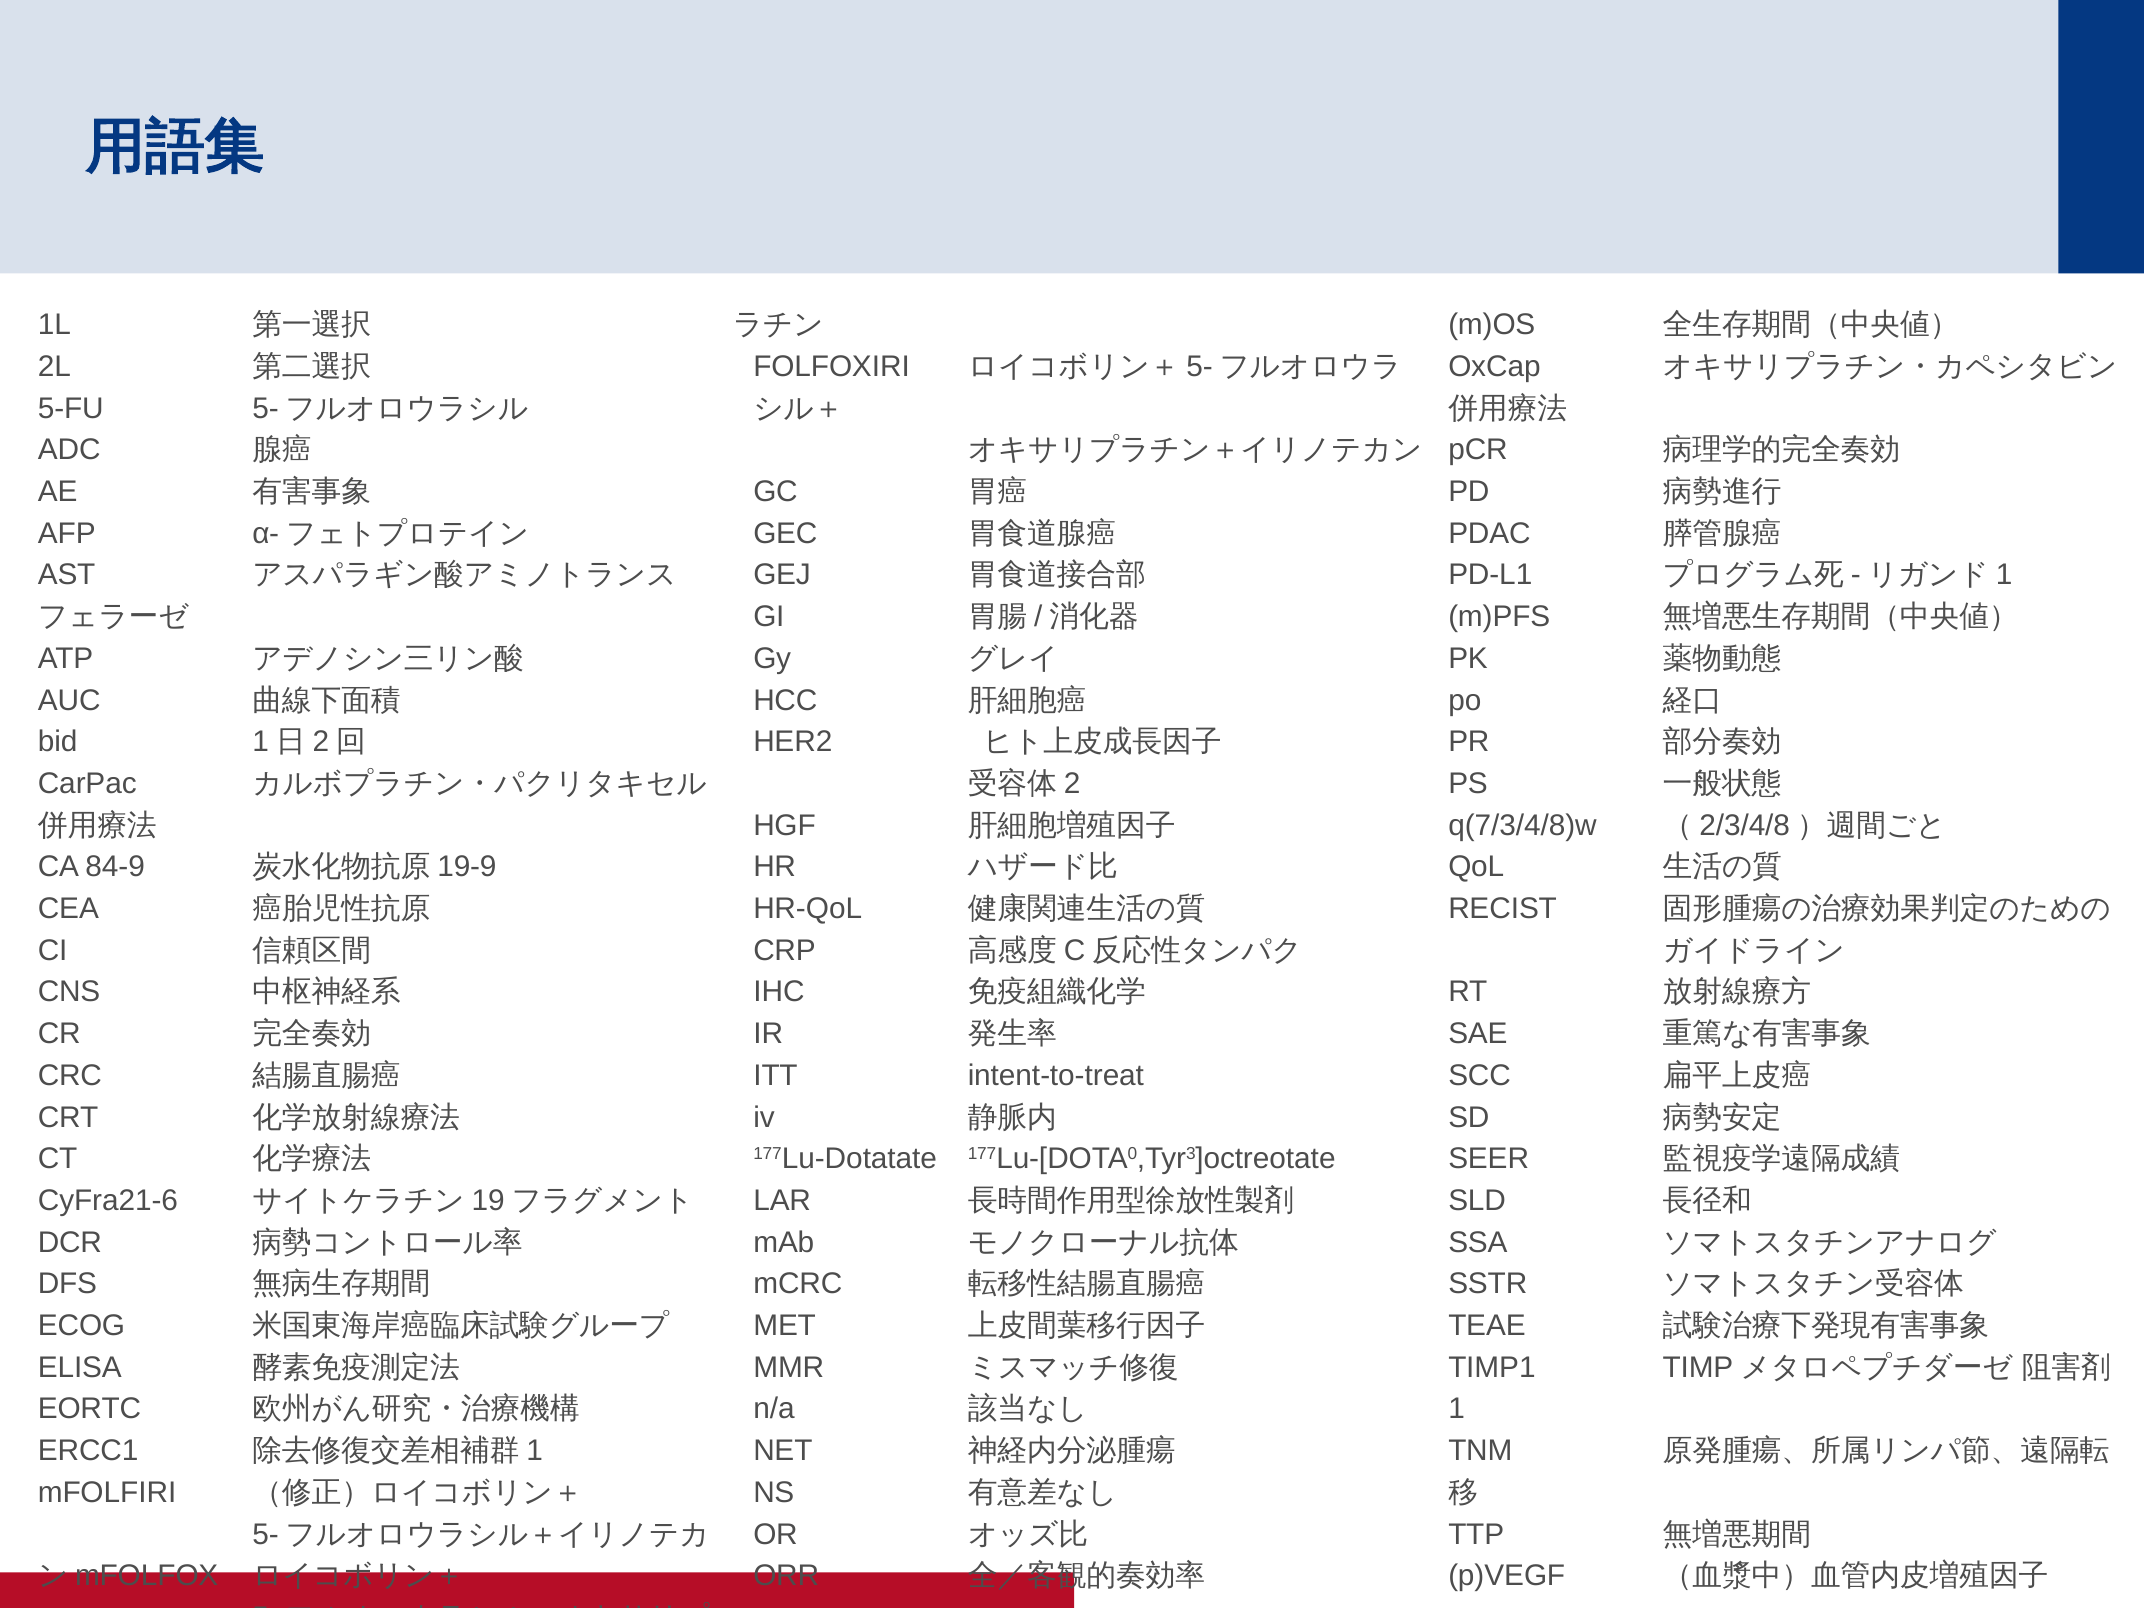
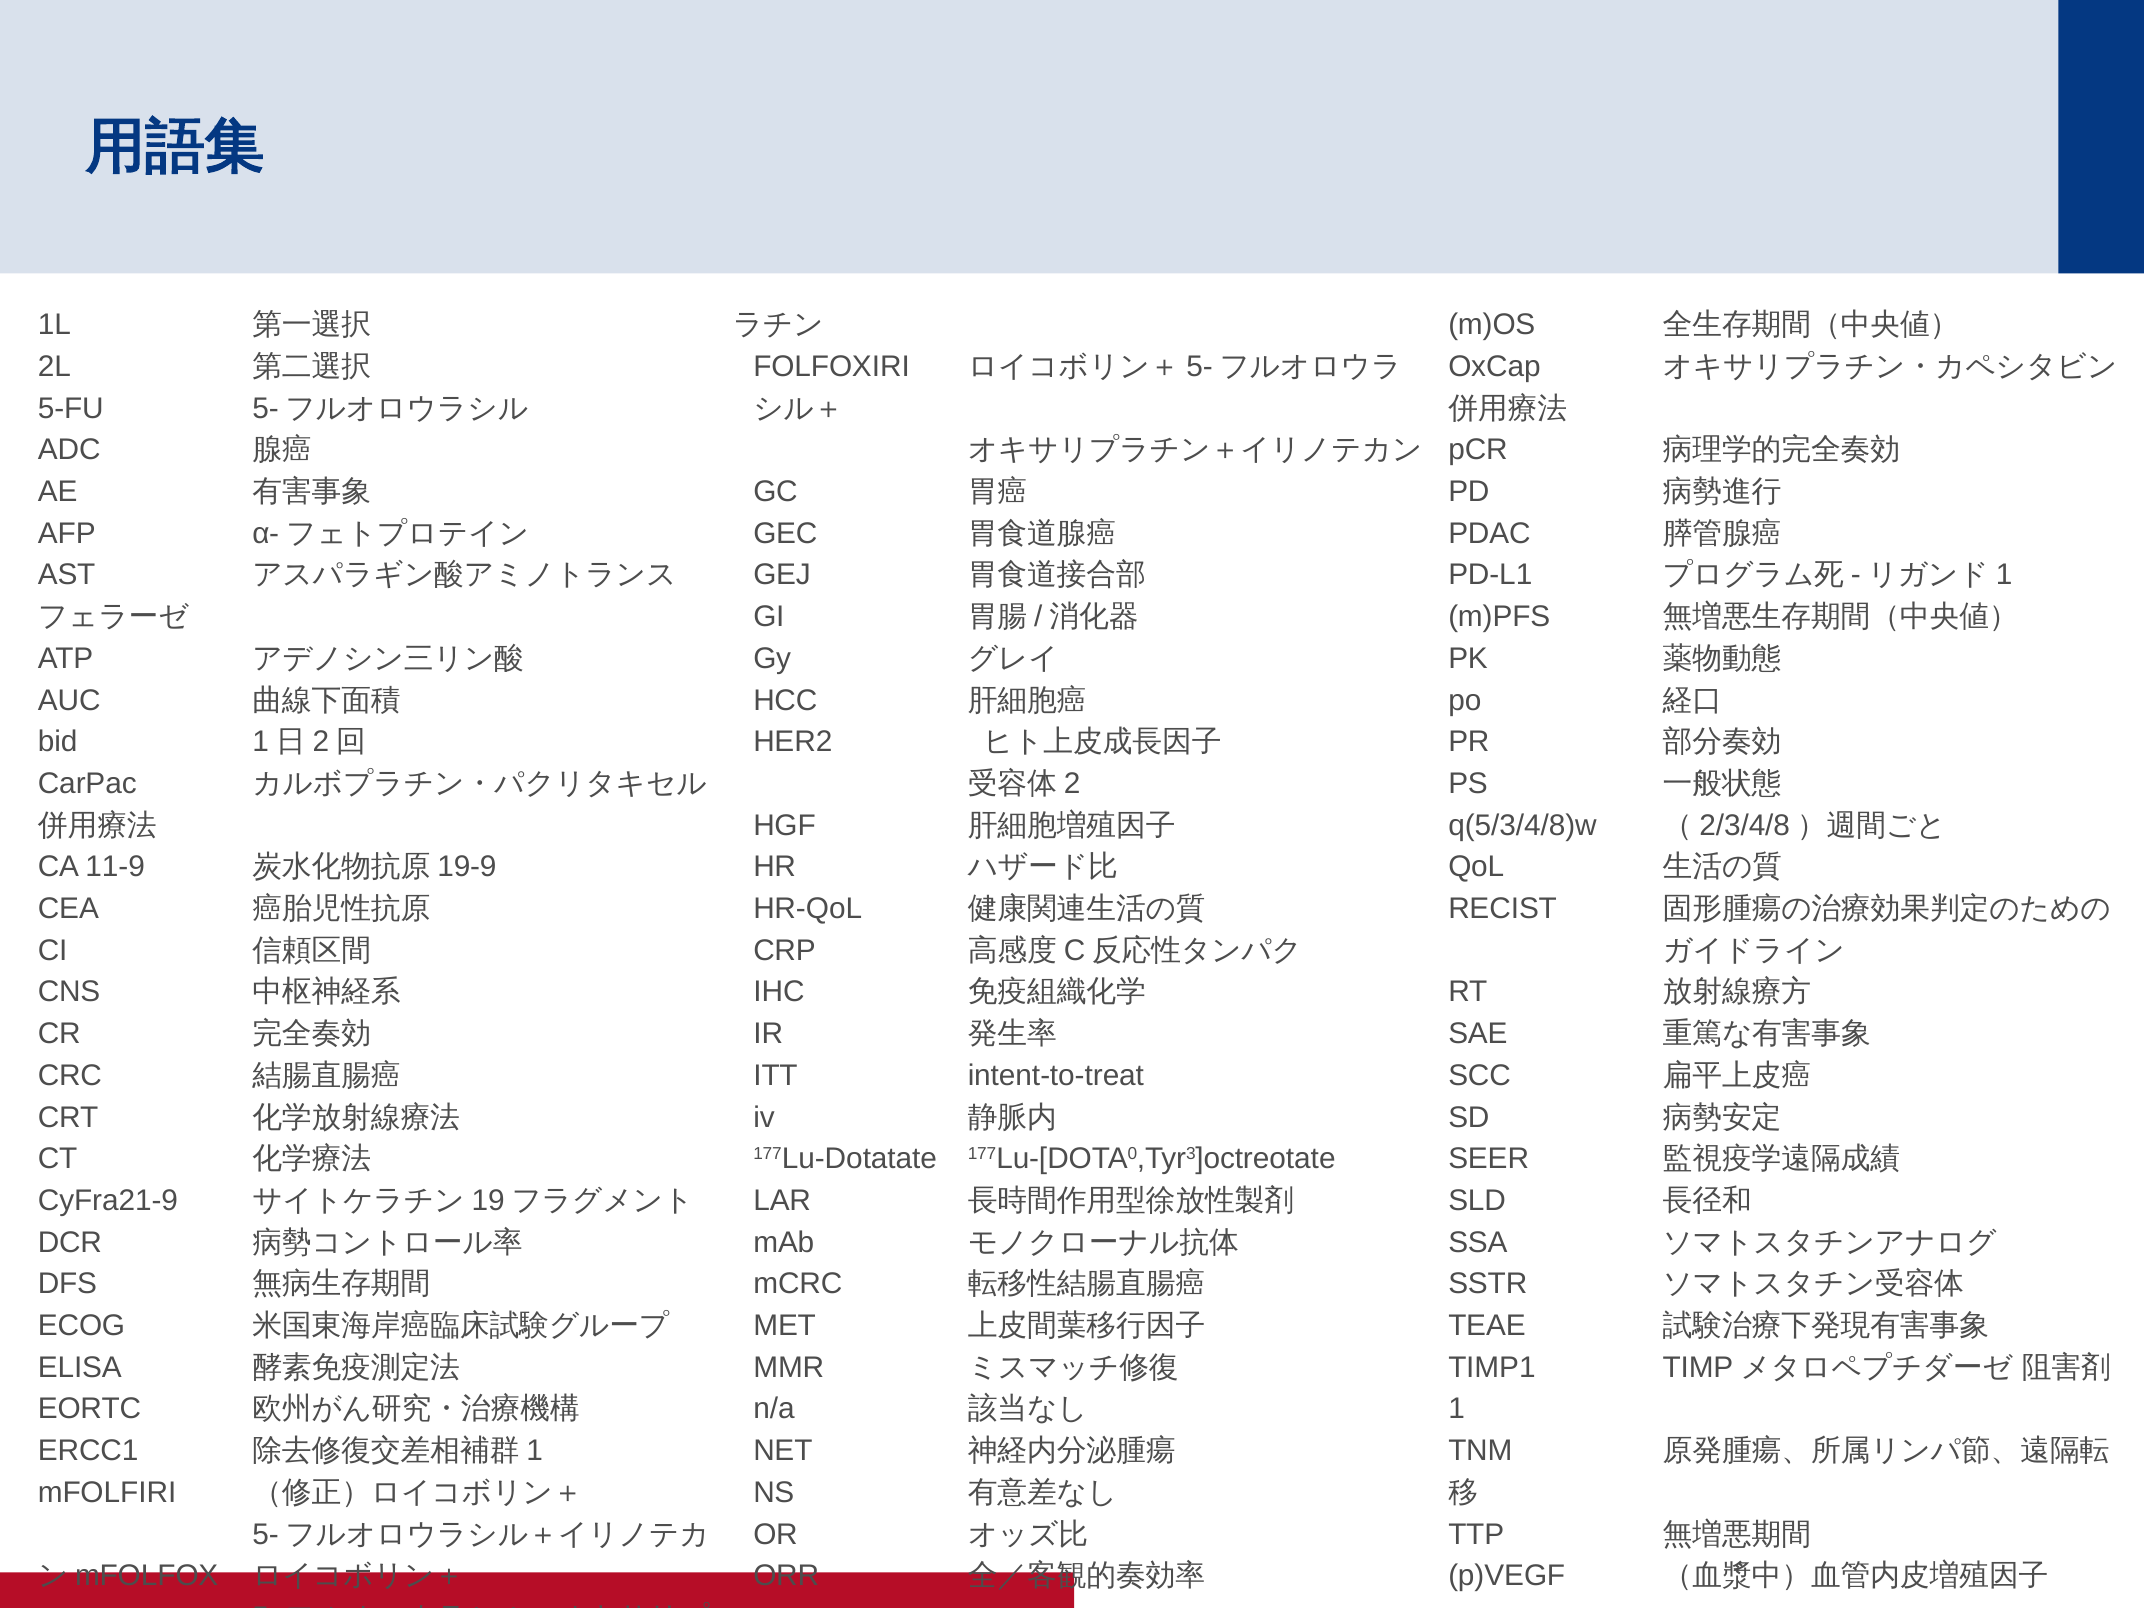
q(7/3/4/8)w: q(7/3/4/8)w -> q(5/3/4/8)w
84-9: 84-9 -> 11-9
CyFra21-6: CyFra21-6 -> CyFra21-9
